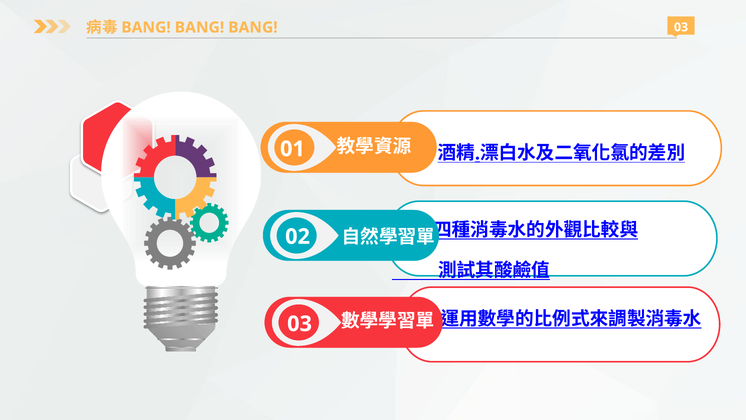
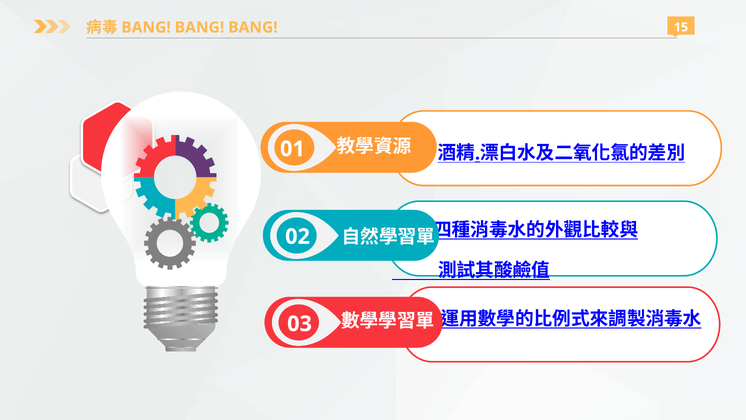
BANG 03: 03 -> 15
